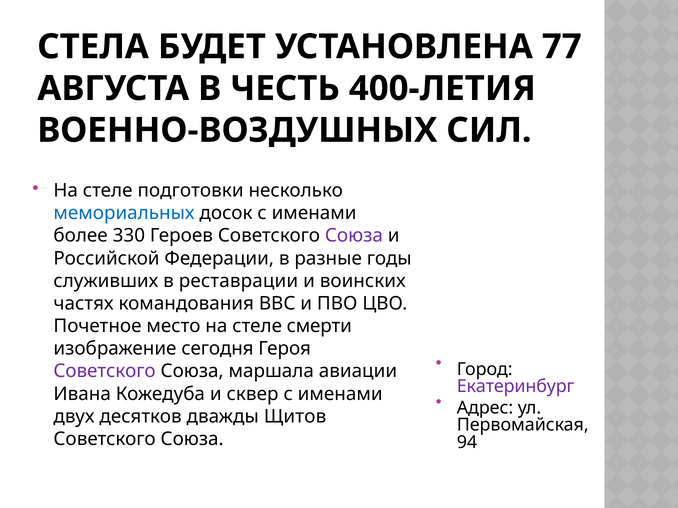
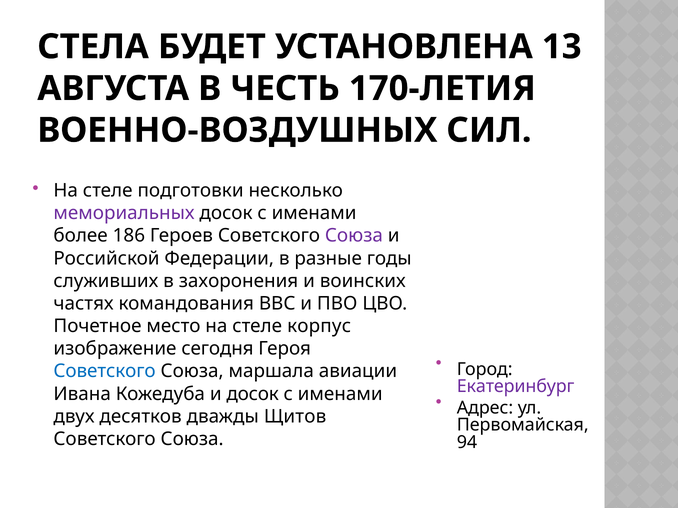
77: 77 -> 13
400-ЛЕТИЯ: 400-ЛЕТИЯ -> 170-ЛЕТИЯ
мемориальных colour: blue -> purple
330: 330 -> 186
реставрации: реставрации -> захоронения
смерти: смерти -> корпус
Советского at (105, 372) colour: purple -> blue
и сквер: сквер -> досок
